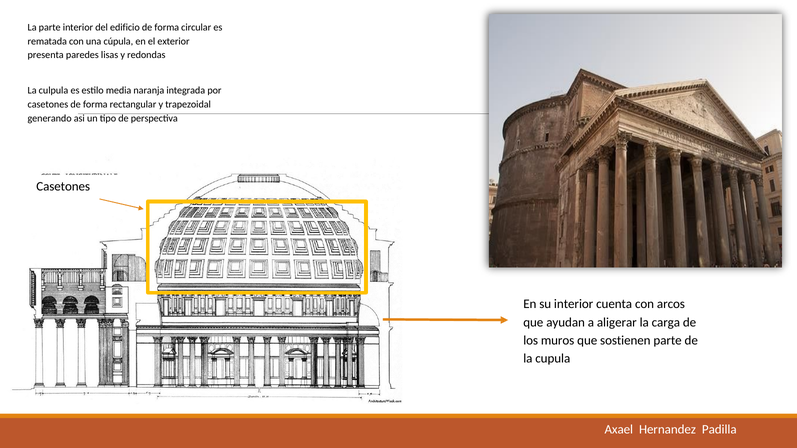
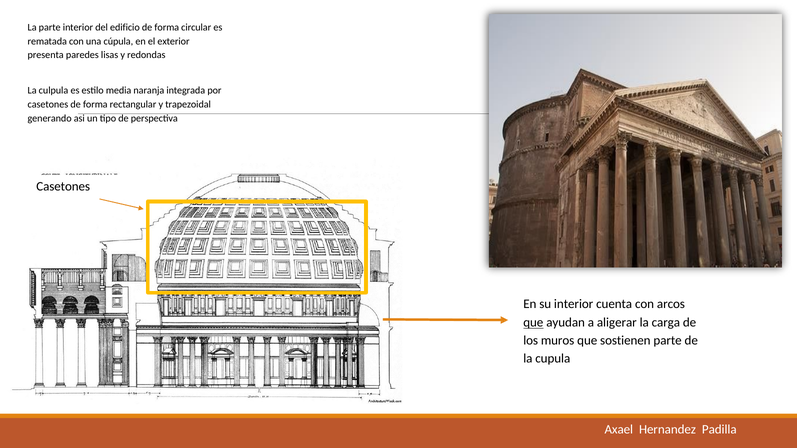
que at (533, 323) underline: none -> present
